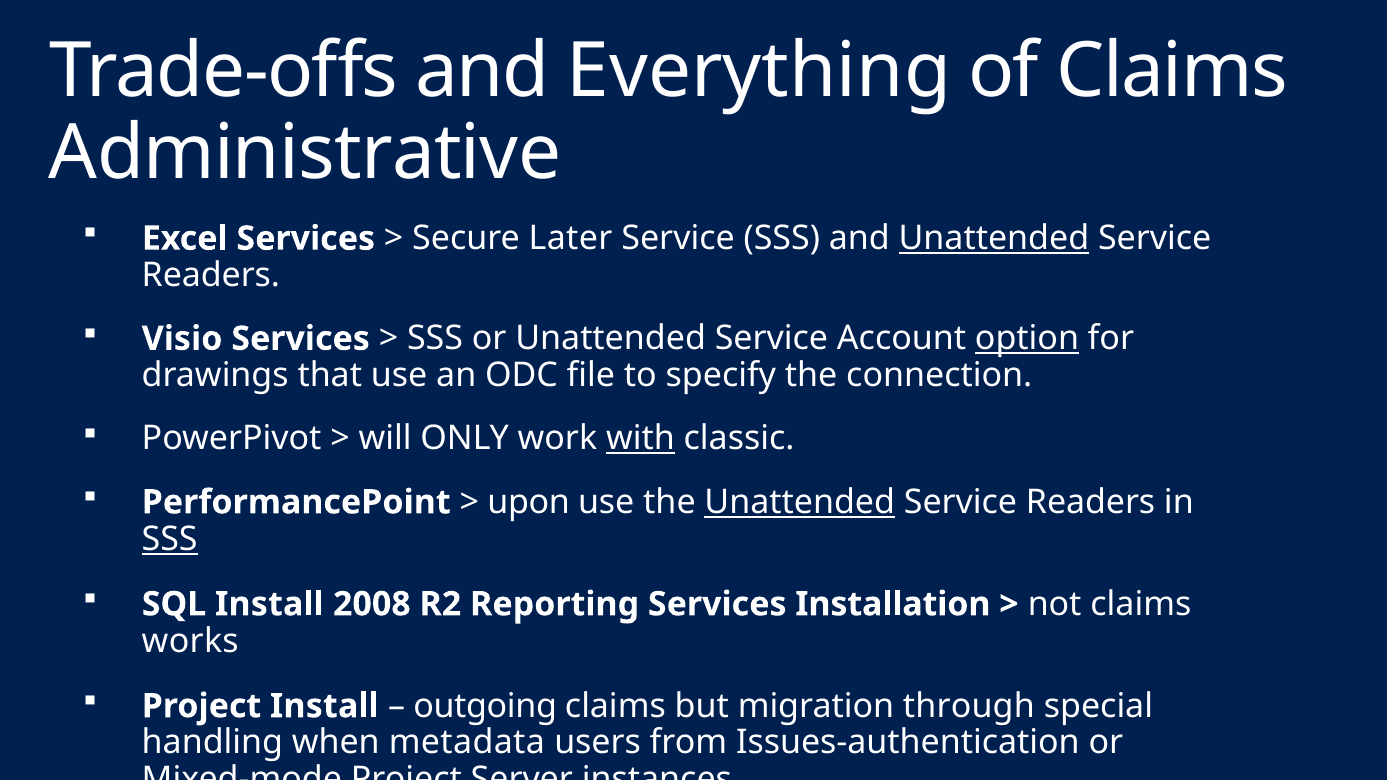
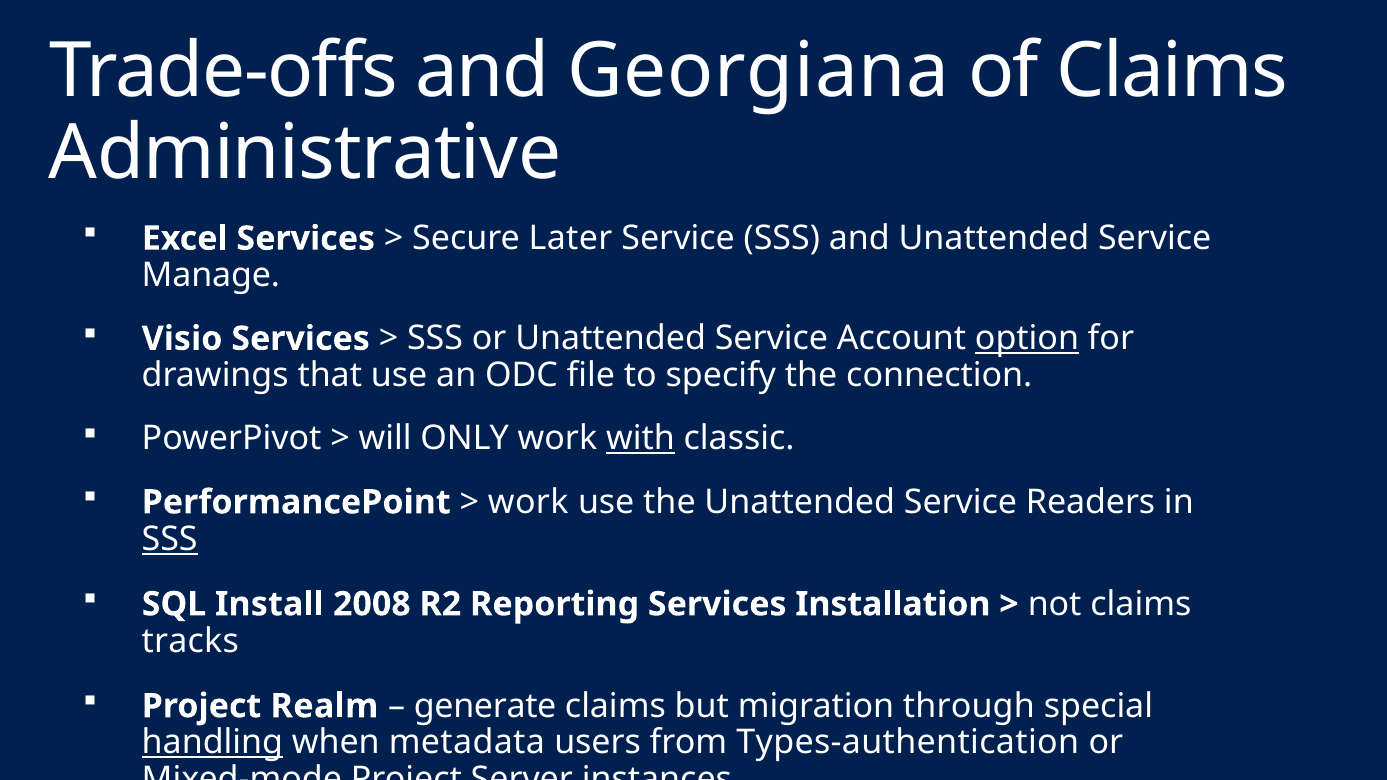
Everything: Everything -> Georgiana
Unattended at (994, 239) underline: present -> none
Readers at (211, 275): Readers -> Manage
upon at (529, 502): upon -> work
Unattended at (800, 502) underline: present -> none
works: works -> tracks
Project Install: Install -> Realm
outgoing: outgoing -> generate
handling underline: none -> present
Issues-authentication: Issues-authentication -> Types-authentication
